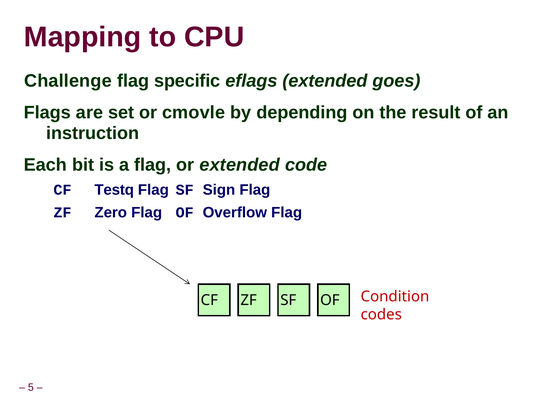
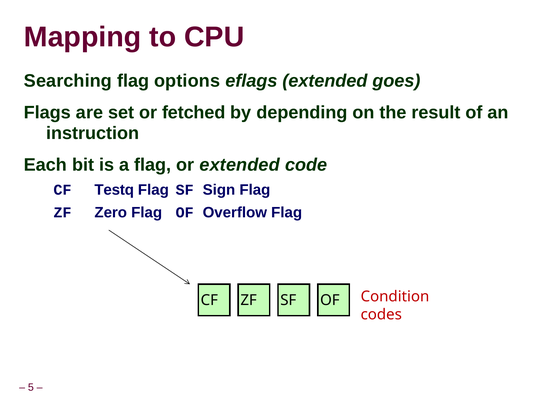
Challenge: Challenge -> Searching
specific: specific -> options
cmovle: cmovle -> fetched
